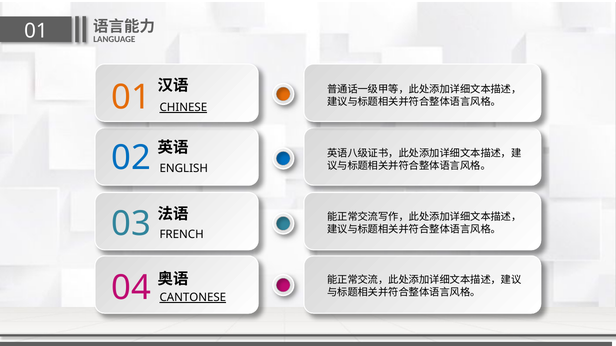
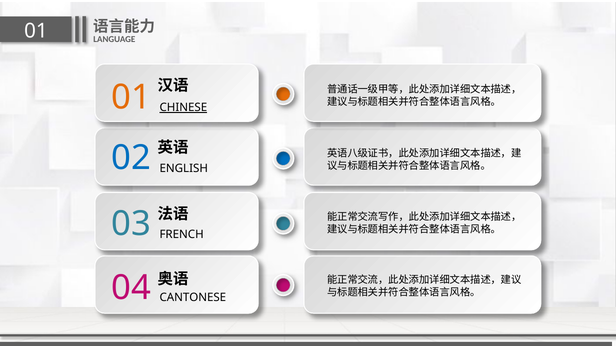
CANTONESE underline: present -> none
